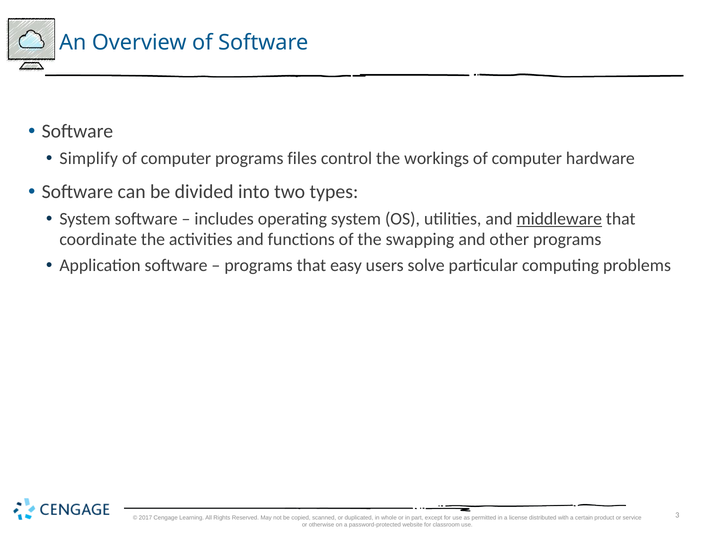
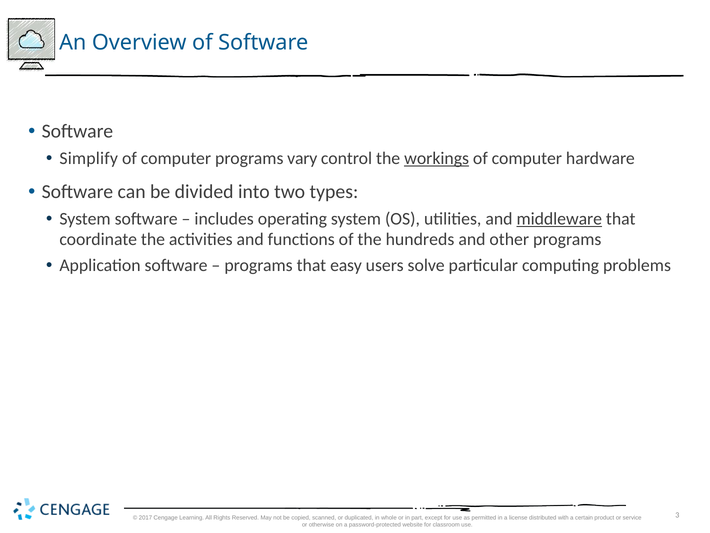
files: files -> vary
workings underline: none -> present
swapping: swapping -> hundreds
